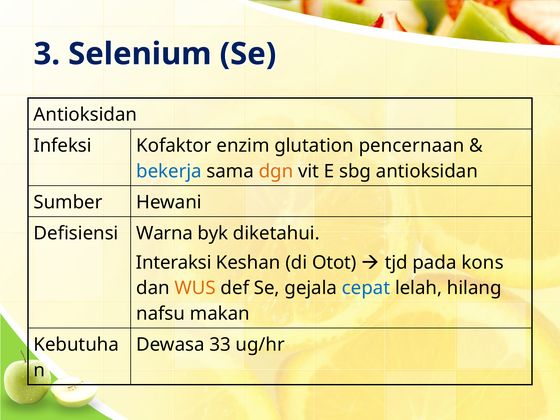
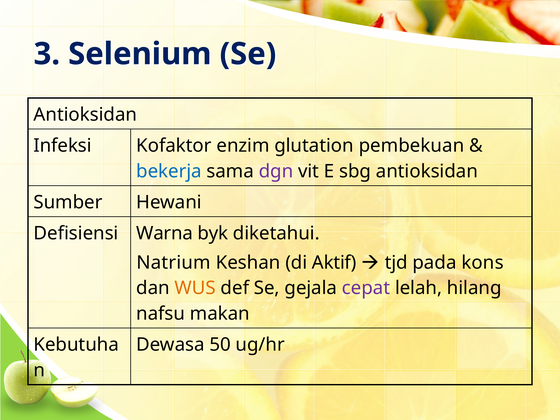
pencernaan: pencernaan -> pembekuan
dgn colour: orange -> purple
Interaksi: Interaksi -> Natrium
Otot: Otot -> Aktif
cepat colour: blue -> purple
33: 33 -> 50
